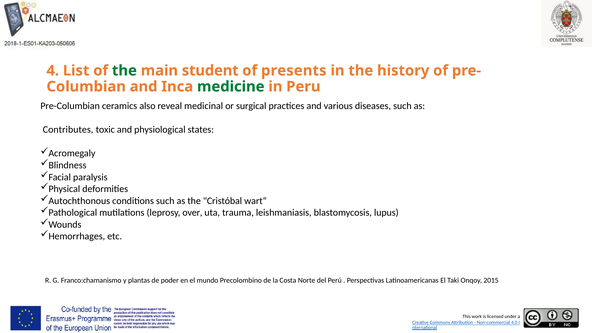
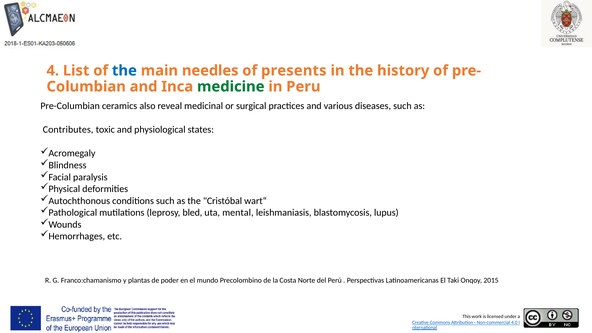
the at (124, 71) colour: green -> blue
student: student -> needles
over: over -> bled
trauma: trauma -> mental
